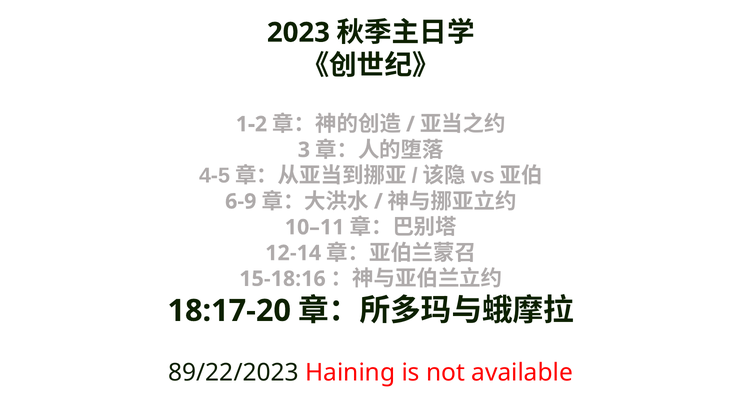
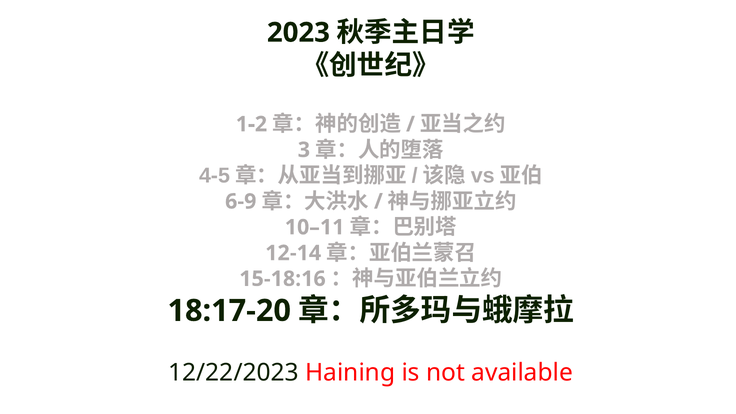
89/22/2023: 89/22/2023 -> 12/22/2023
